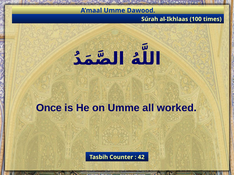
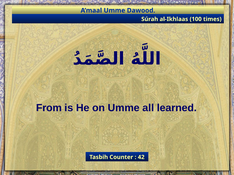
Once: Once -> From
worked: worked -> learned
